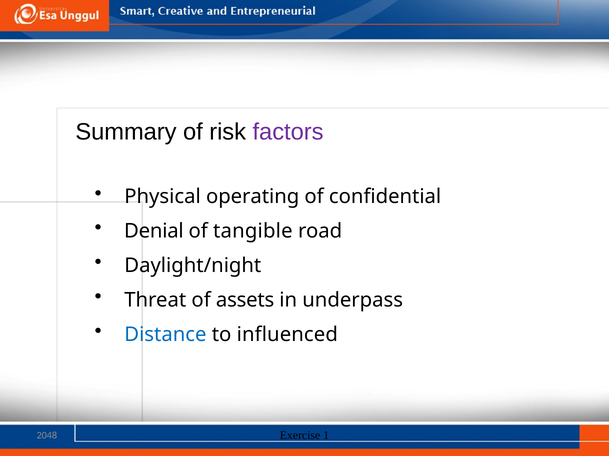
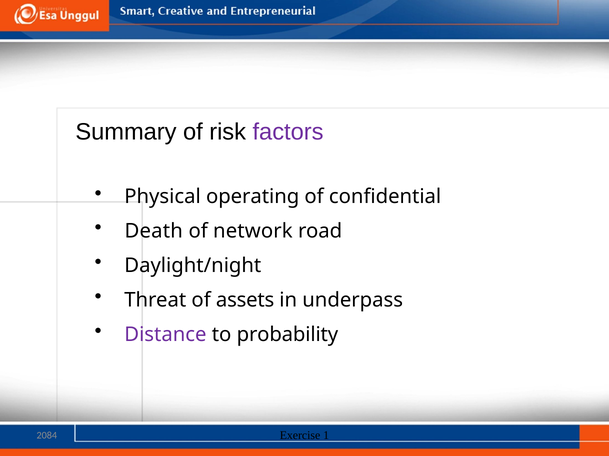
Denial: Denial -> Death
tangible: tangible -> network
Distance colour: blue -> purple
influenced: influenced -> probability
2048: 2048 -> 2084
